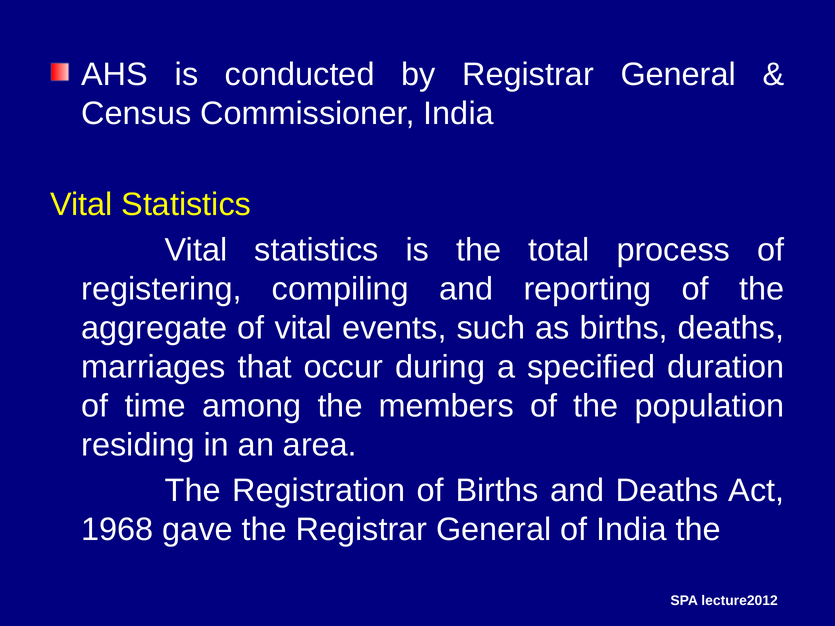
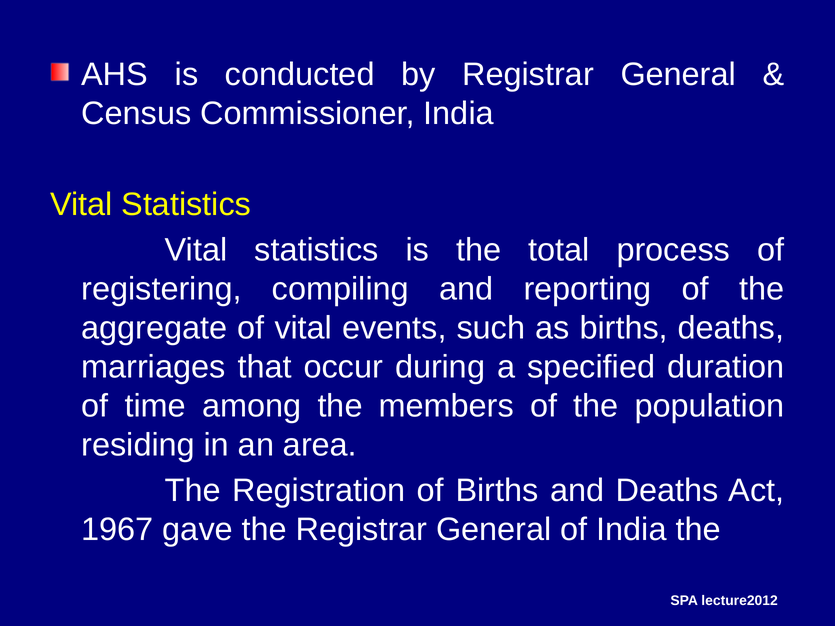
1968: 1968 -> 1967
